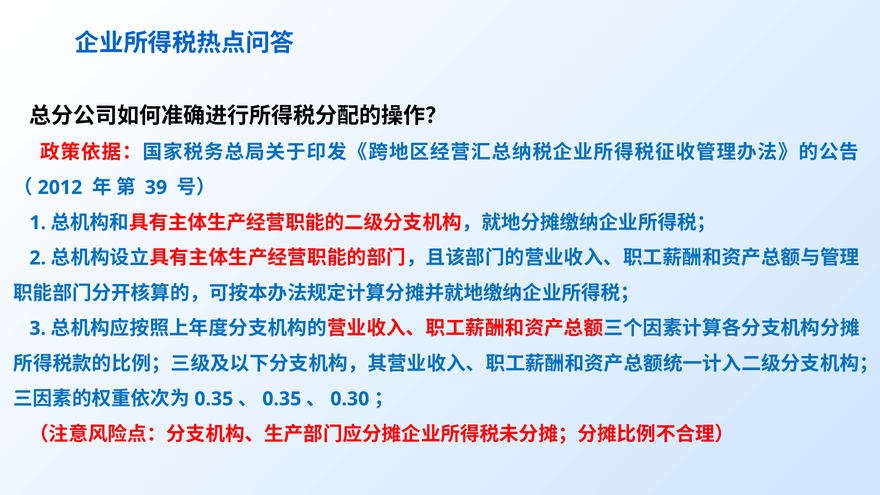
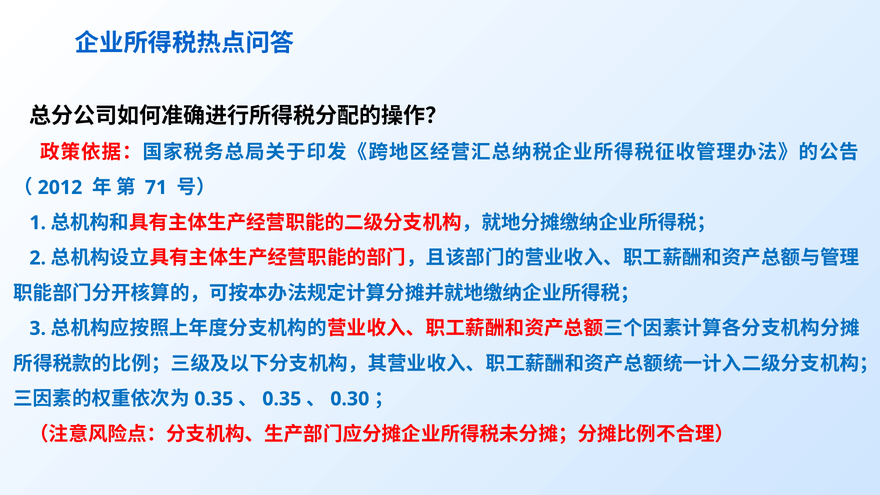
39: 39 -> 71
